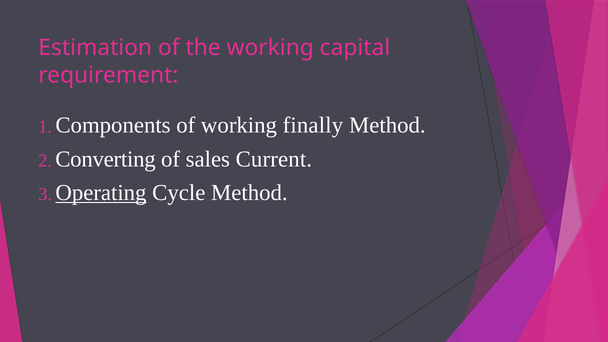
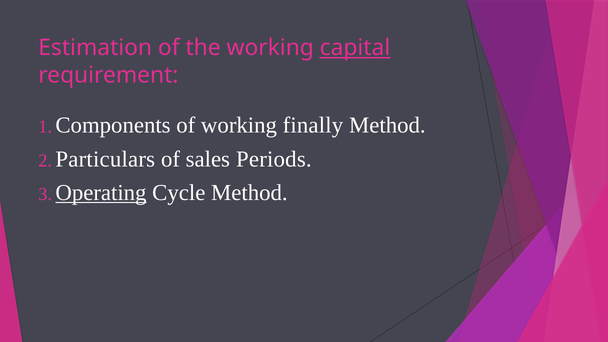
capital underline: none -> present
Converting: Converting -> Particulars
Current: Current -> Periods
